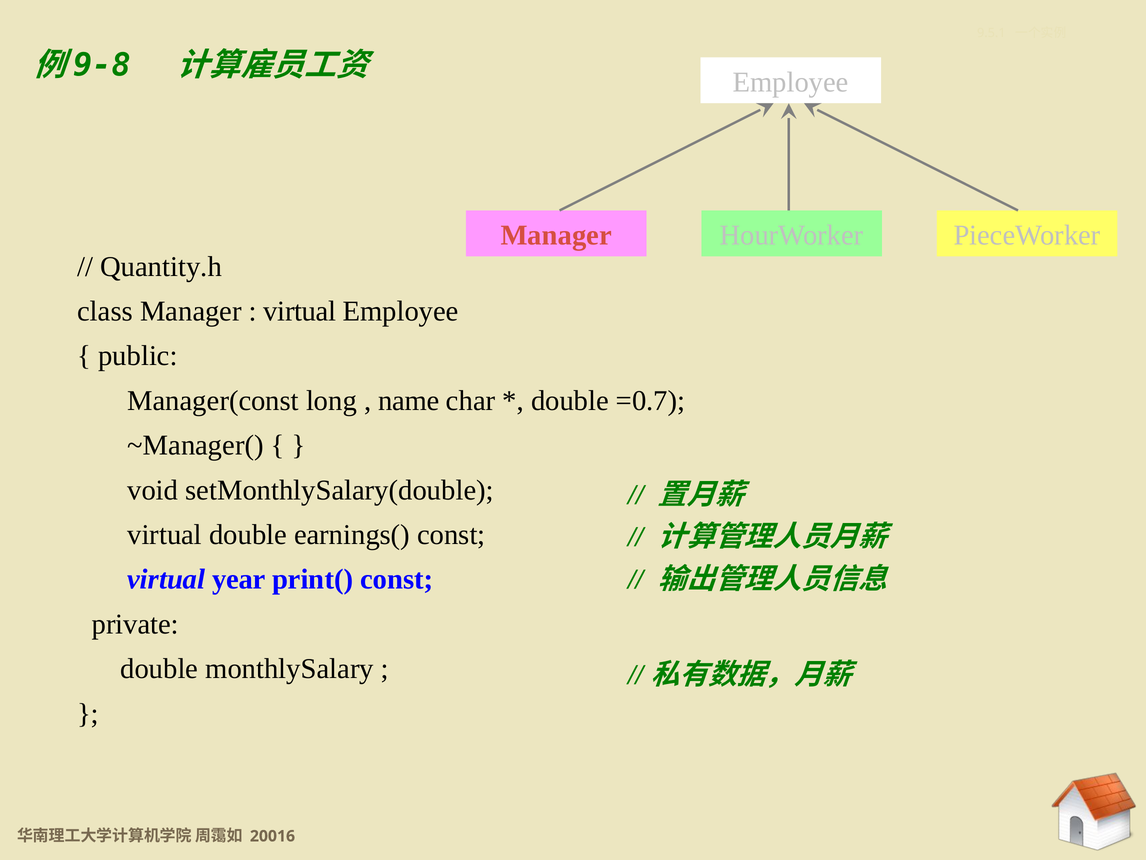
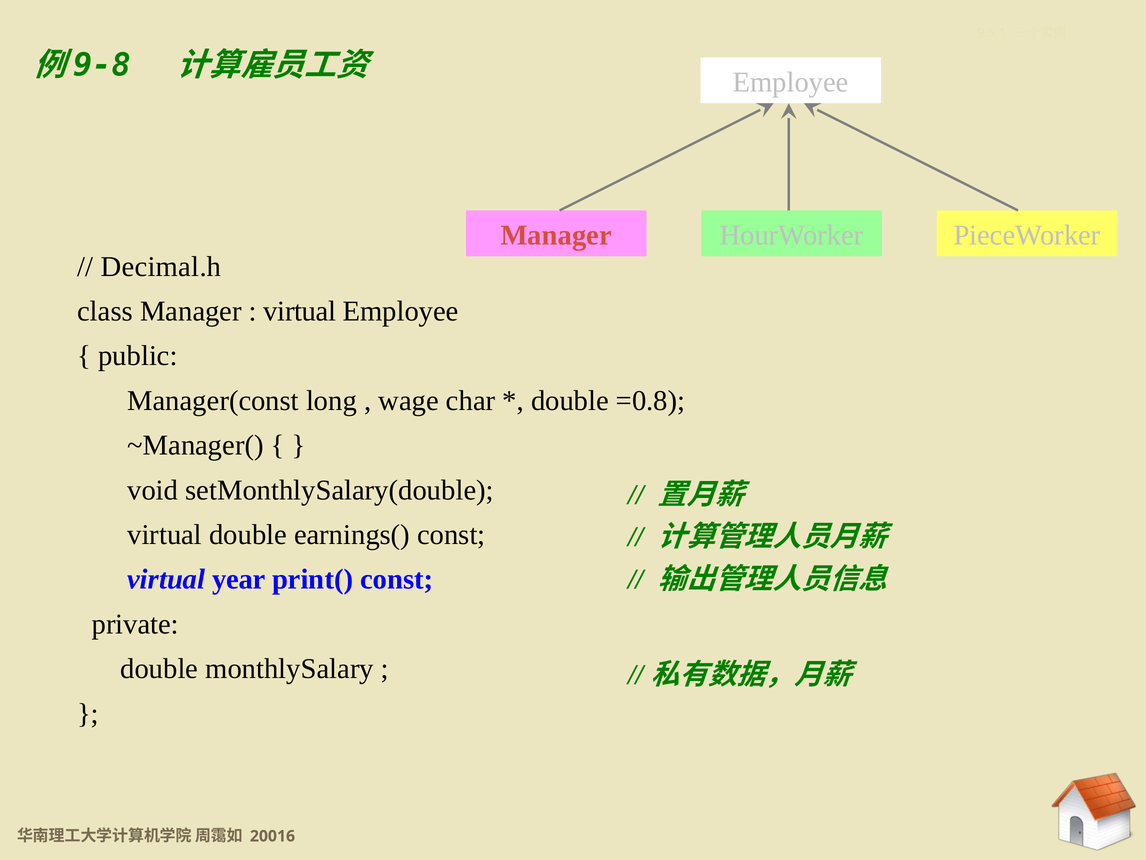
Quantity.h: Quantity.h -> Decimal.h
name: name -> wage
=0.7: =0.7 -> =0.8
